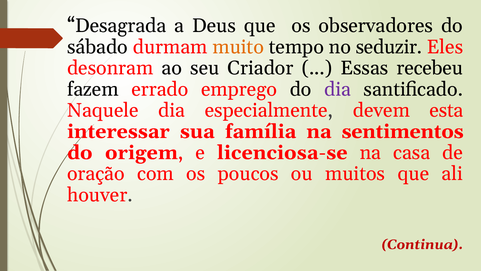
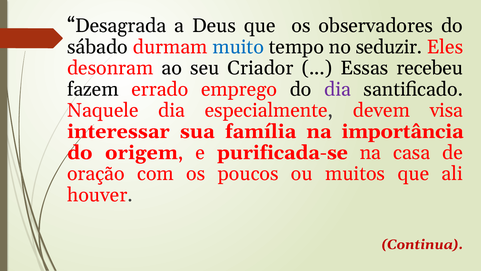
muito colour: orange -> blue
esta: esta -> visa
sentimentos: sentimentos -> importância
licenciosa-se: licenciosa-se -> purificada-se
